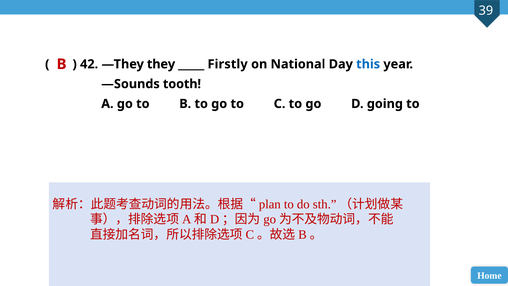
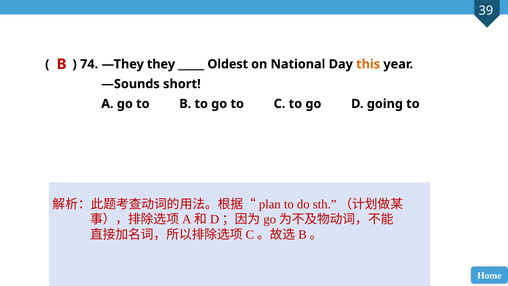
42: 42 -> 74
Firstly: Firstly -> Oldest
this colour: blue -> orange
tooth: tooth -> short
